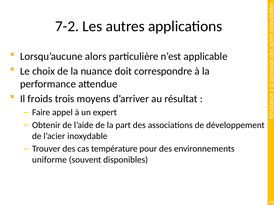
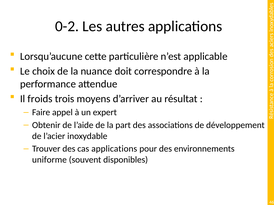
7-2: 7-2 -> 0-2
alors: alors -> cette
cas température: température -> applications
